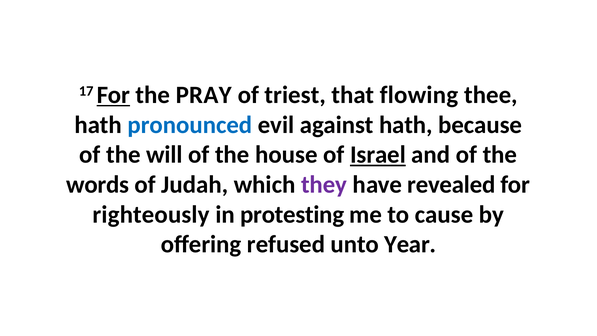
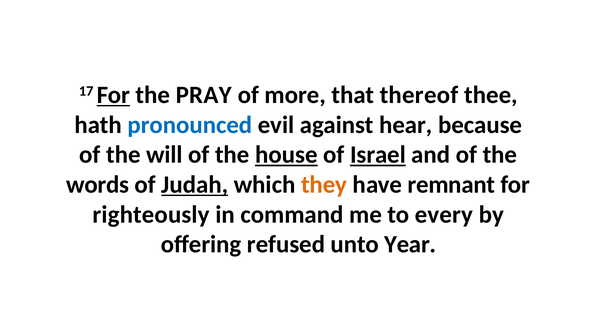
triest: triest -> more
flowing: flowing -> thereof
against hath: hath -> hear
house underline: none -> present
Judah underline: none -> present
they colour: purple -> orange
revealed: revealed -> remnant
protesting: protesting -> command
cause: cause -> every
